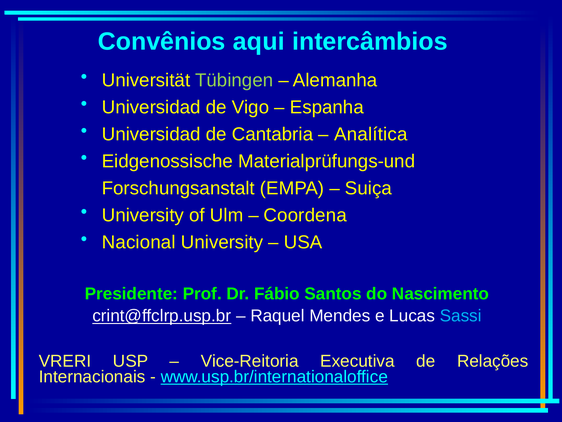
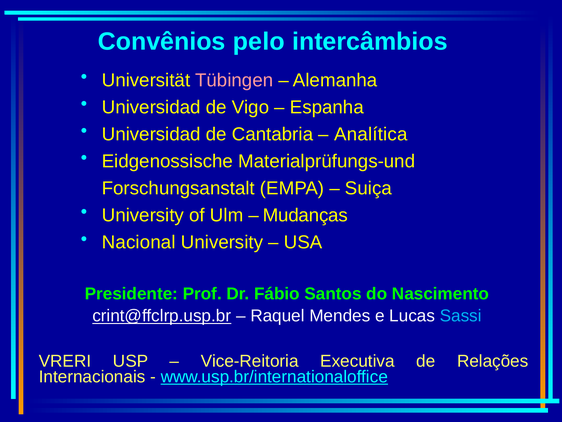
aqui: aqui -> pelo
Tübingen colour: light green -> pink
Coordena: Coordena -> Mudanças
